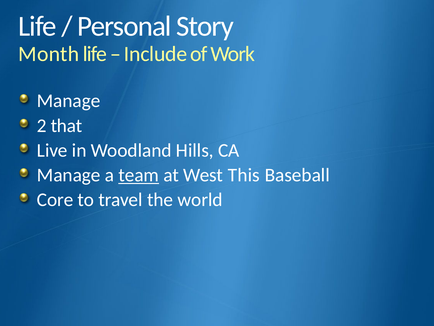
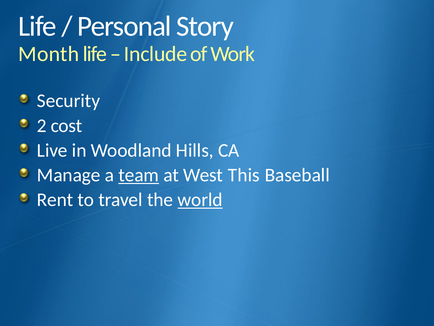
Manage at (69, 101): Manage -> Security
that: that -> cost
Core: Core -> Rent
world underline: none -> present
